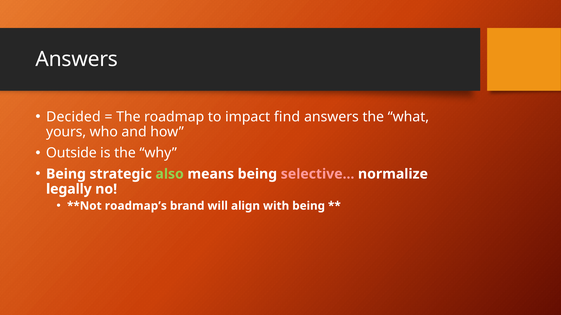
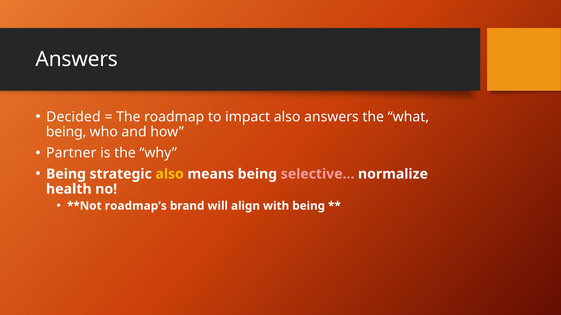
impact find: find -> also
yours at (66, 132): yours -> being
Outside: Outside -> Partner
also at (170, 174) colour: light green -> yellow
legally: legally -> health
